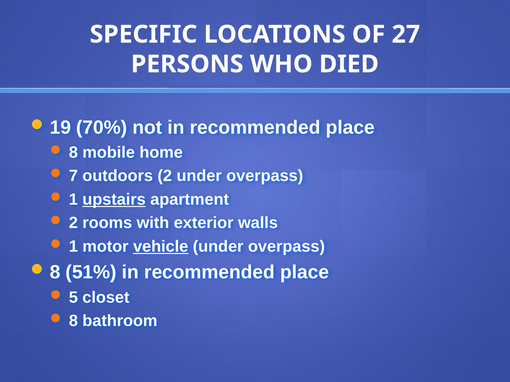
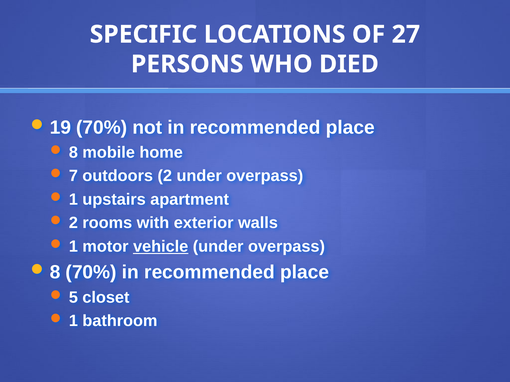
upstairs underline: present -> none
51% at (91, 273): 51% -> 70%
8 at (73, 321): 8 -> 1
